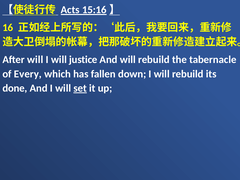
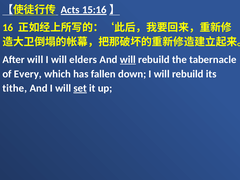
justice: justice -> elders
will at (128, 60) underline: none -> present
done: done -> tithe
